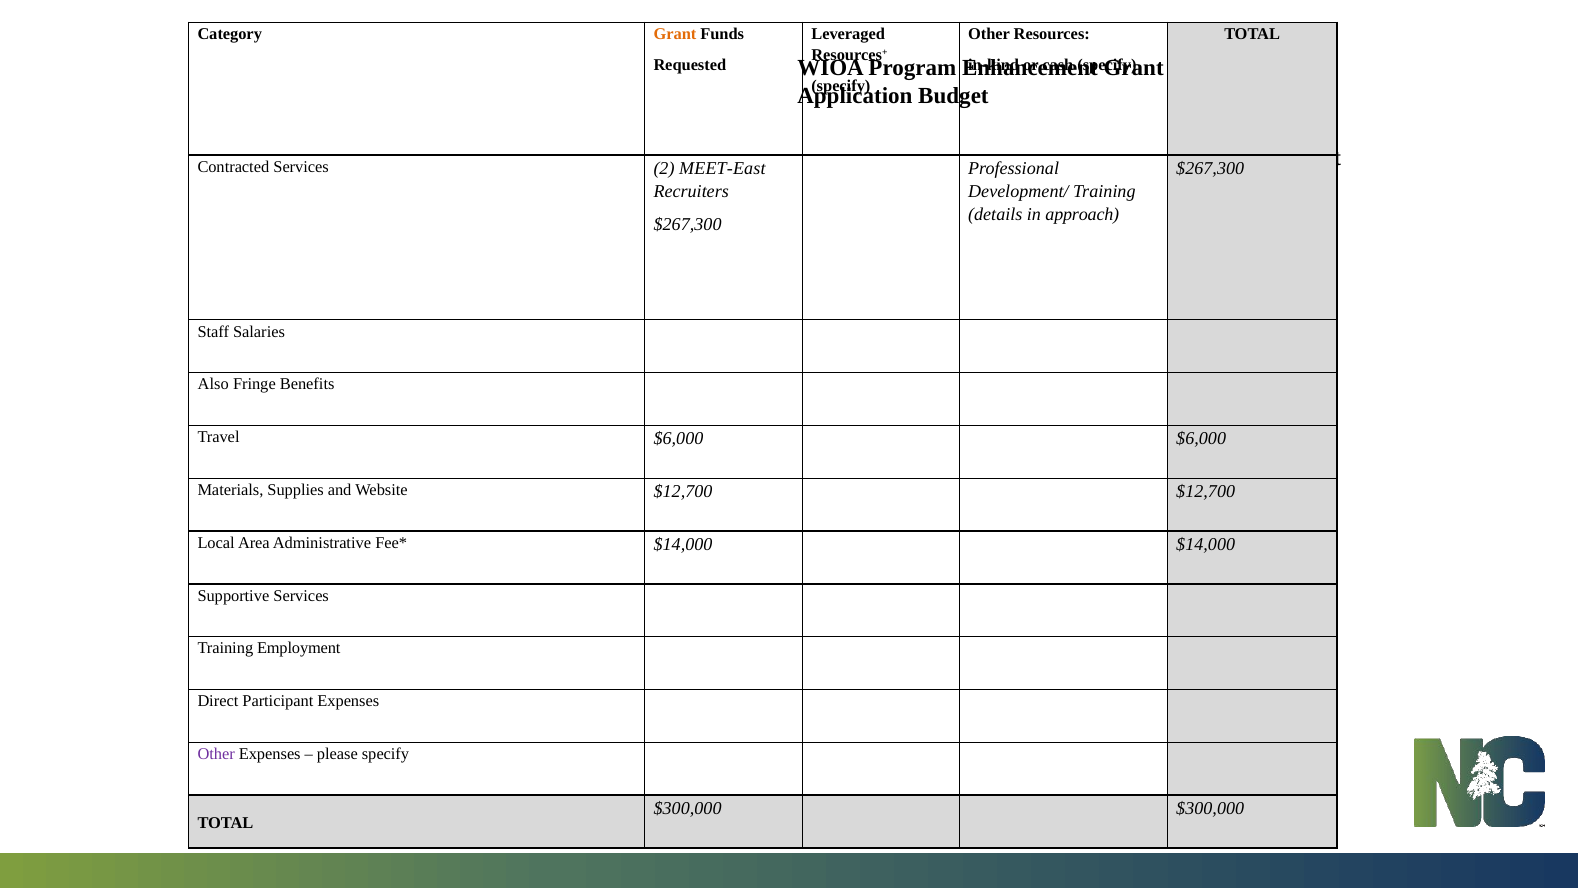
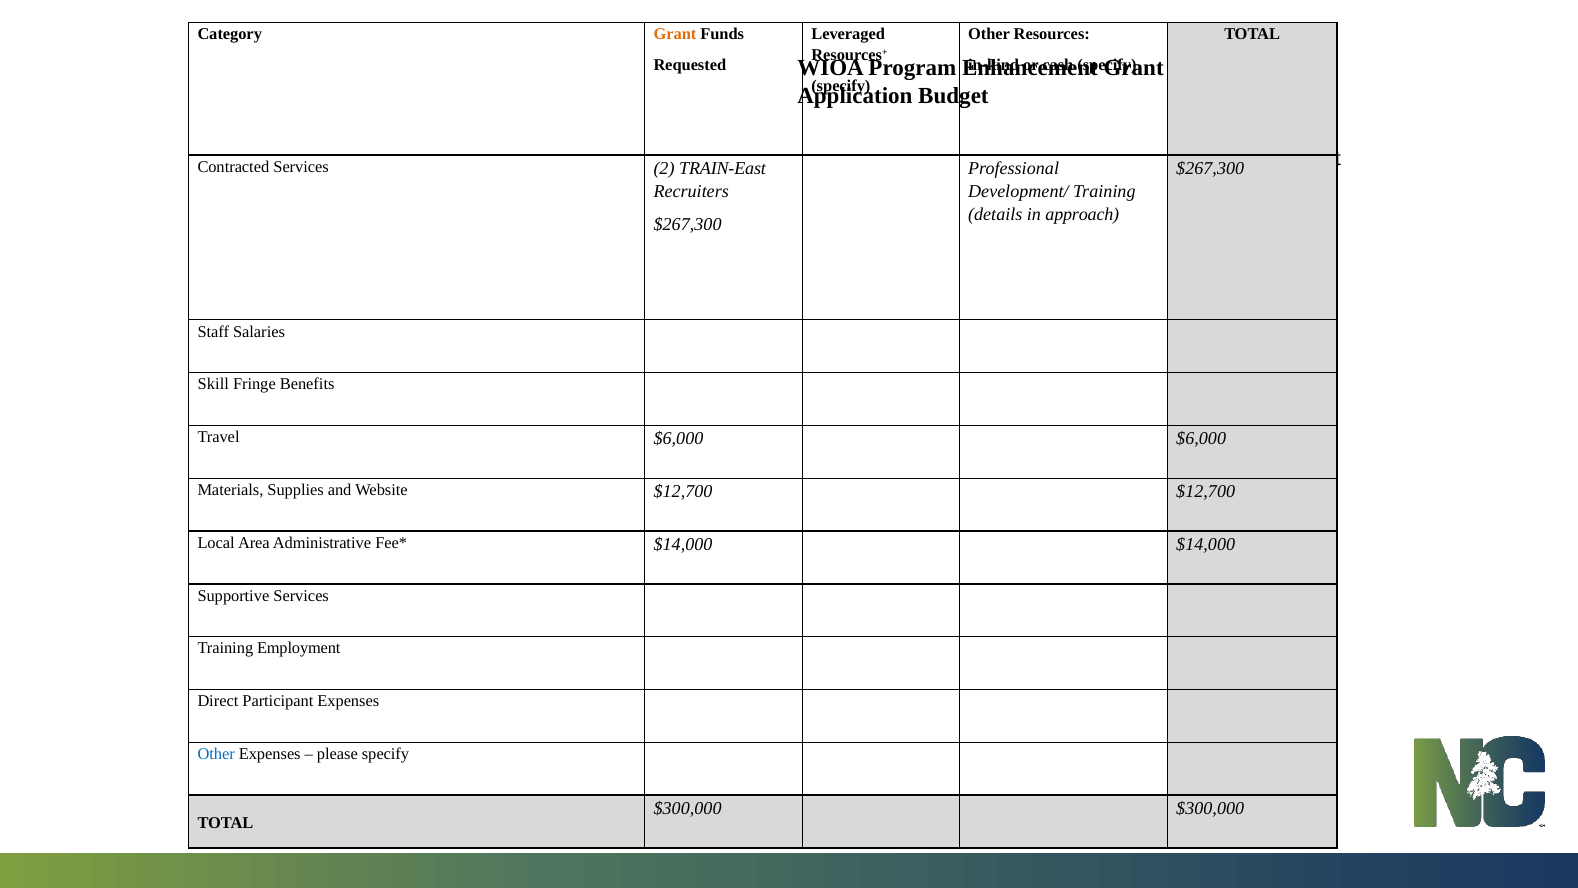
MEET-East: MEET-East -> TRAIN-East
Also: Also -> Skill
Other at (216, 754) colour: purple -> blue
